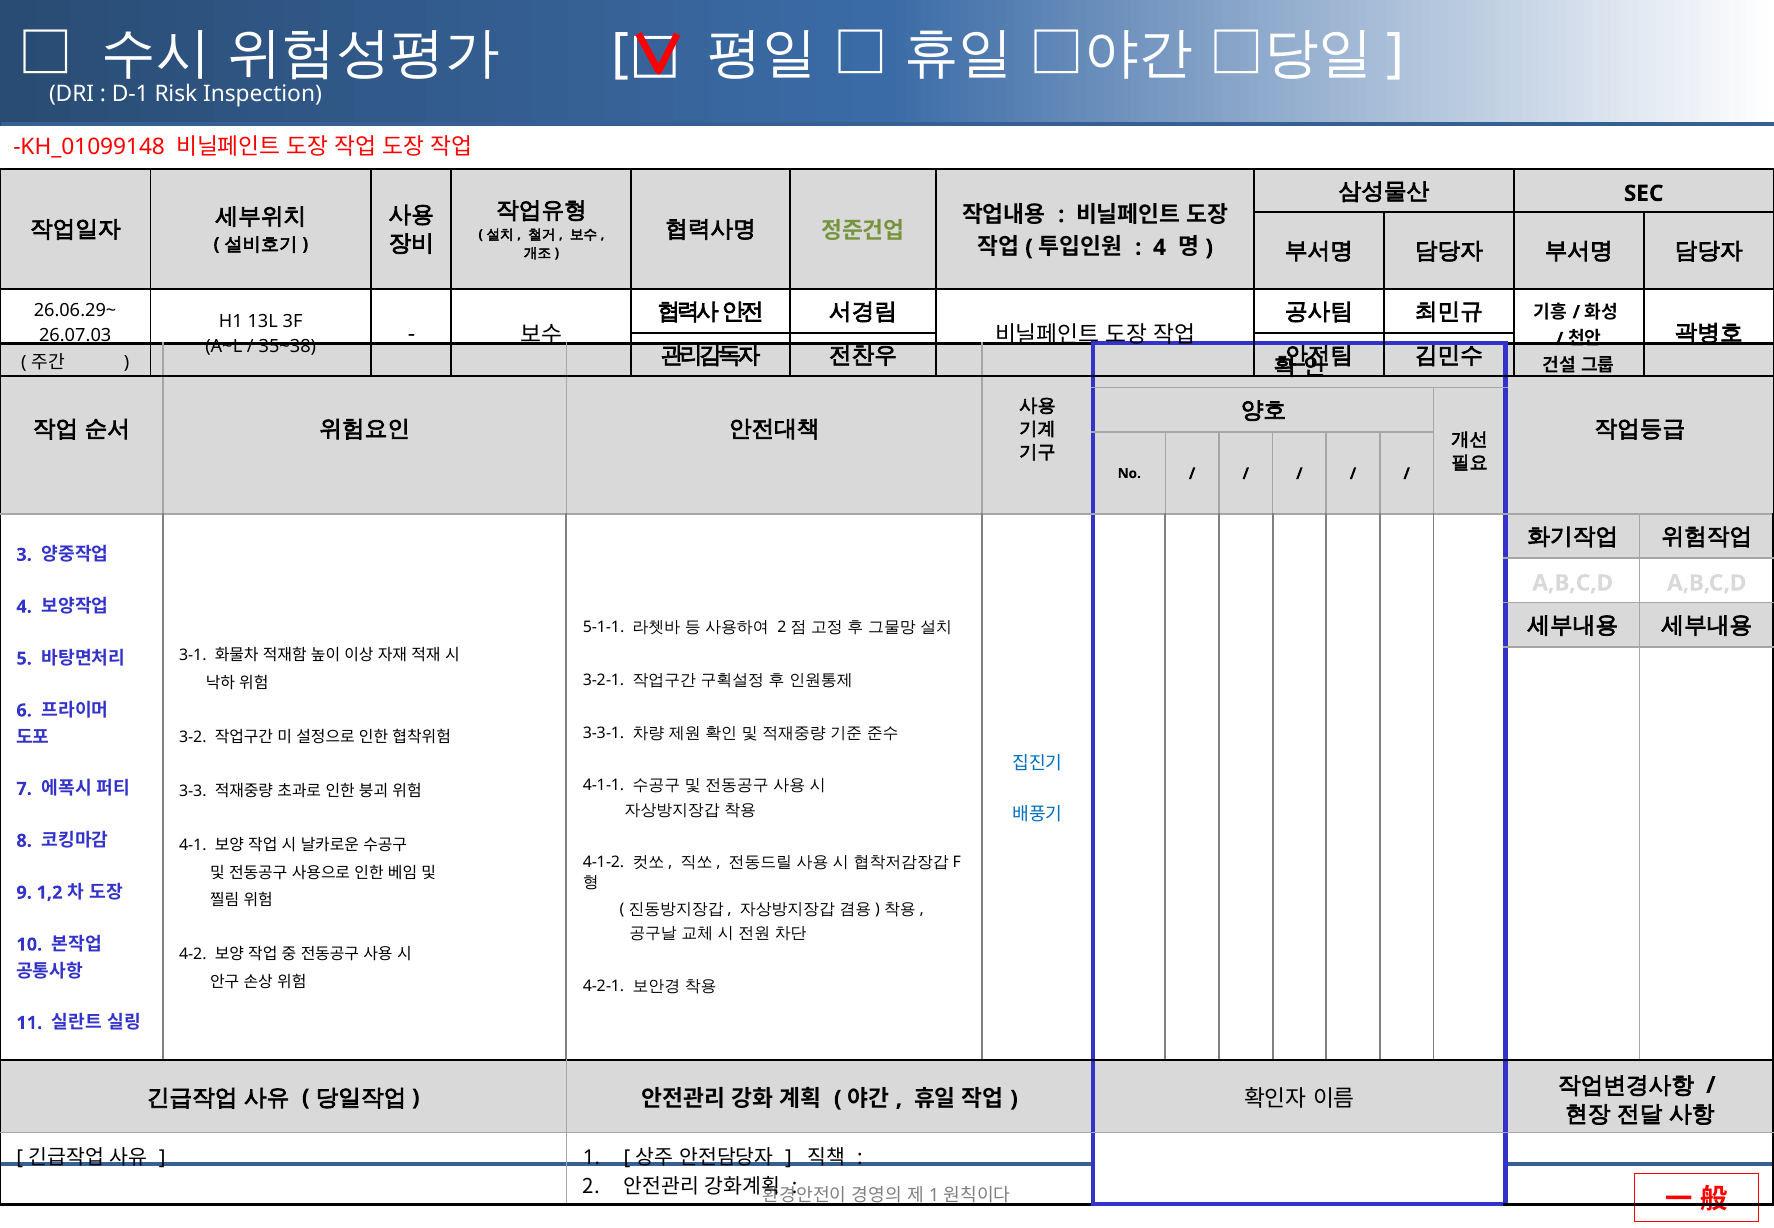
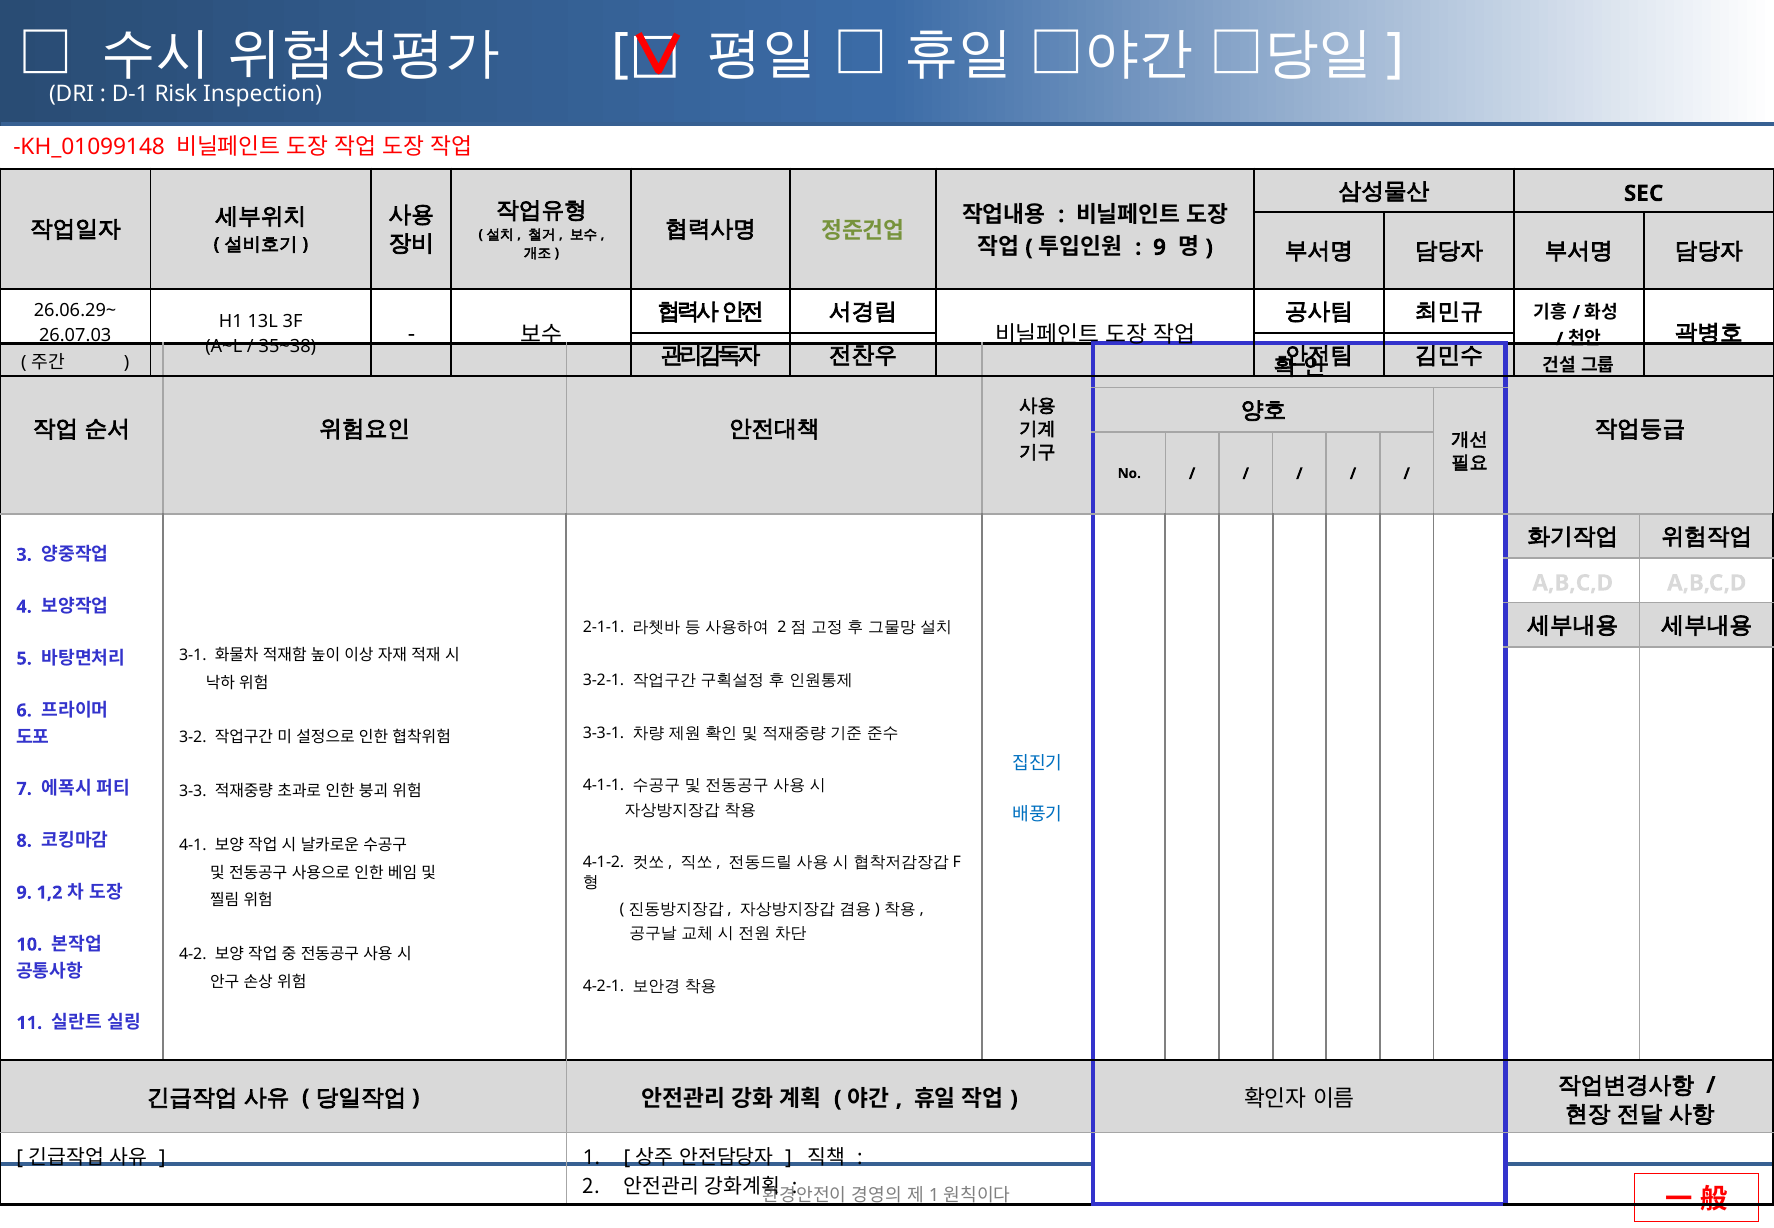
4 at (1160, 247): 4 -> 9
5-1-1: 5-1-1 -> 2-1-1
